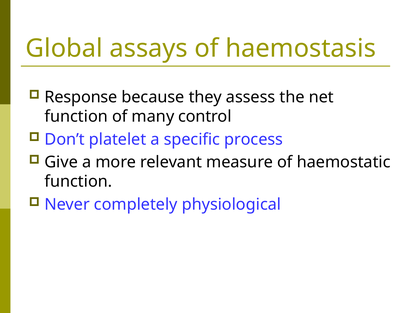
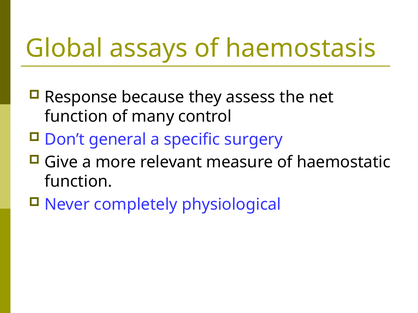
platelet: platelet -> general
process: process -> surgery
